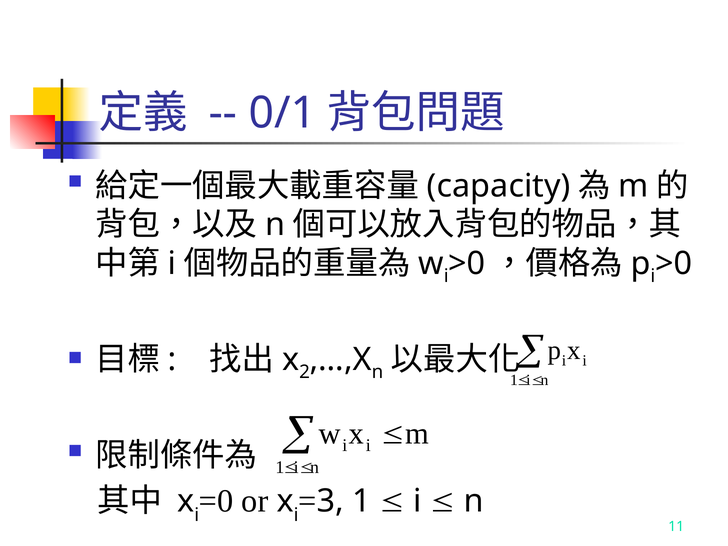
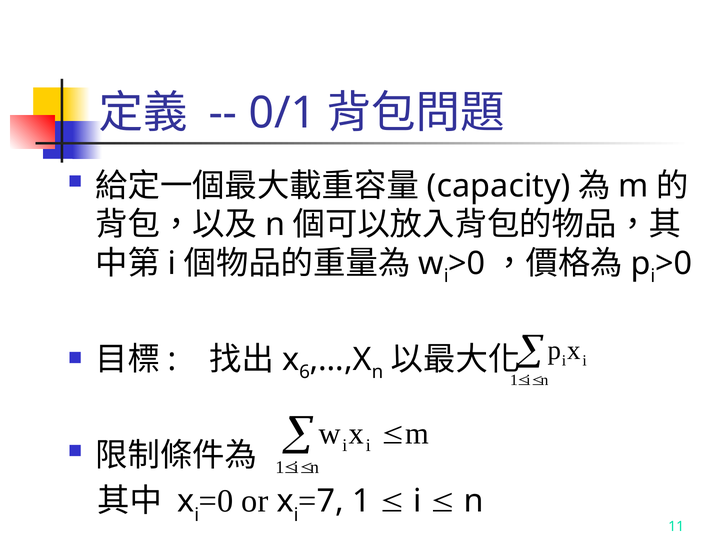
2: 2 -> 6
3: 3 -> 7
